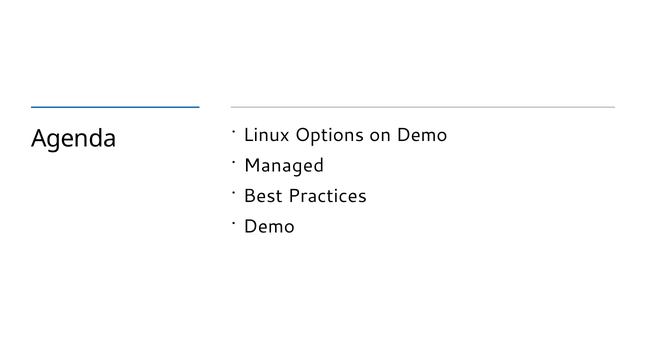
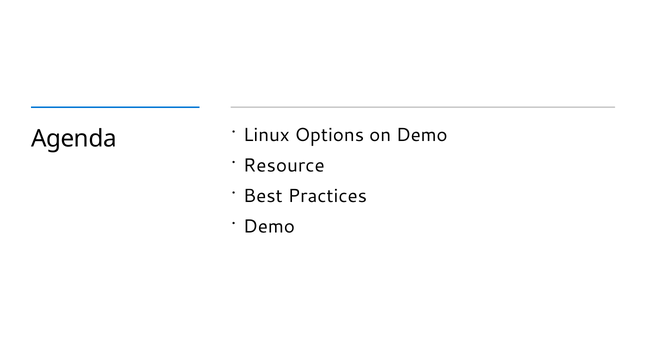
Managed: Managed -> Resource
